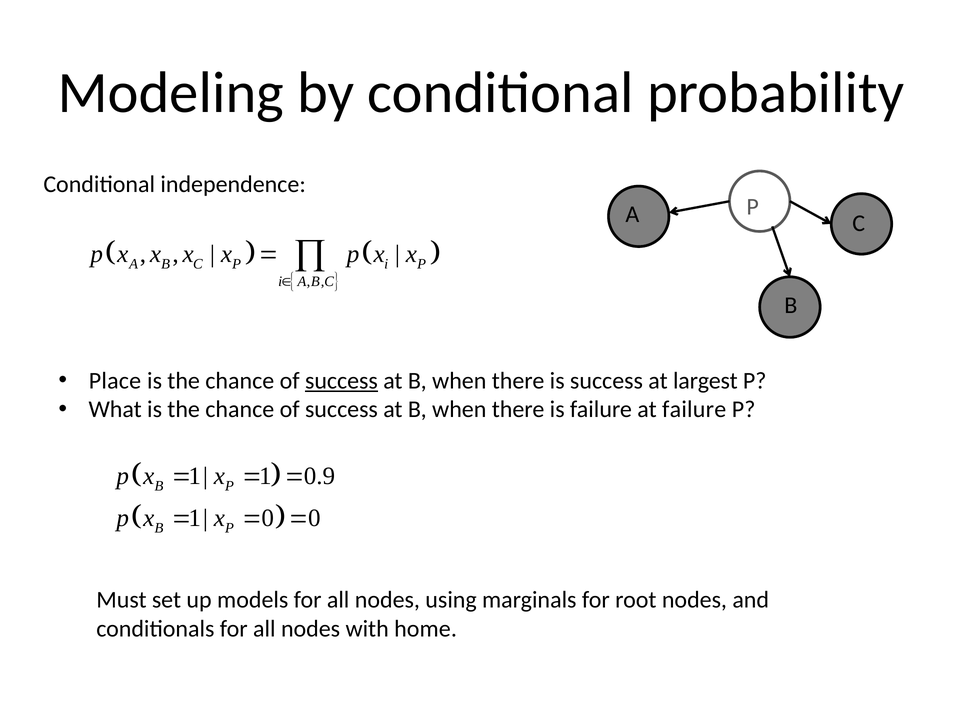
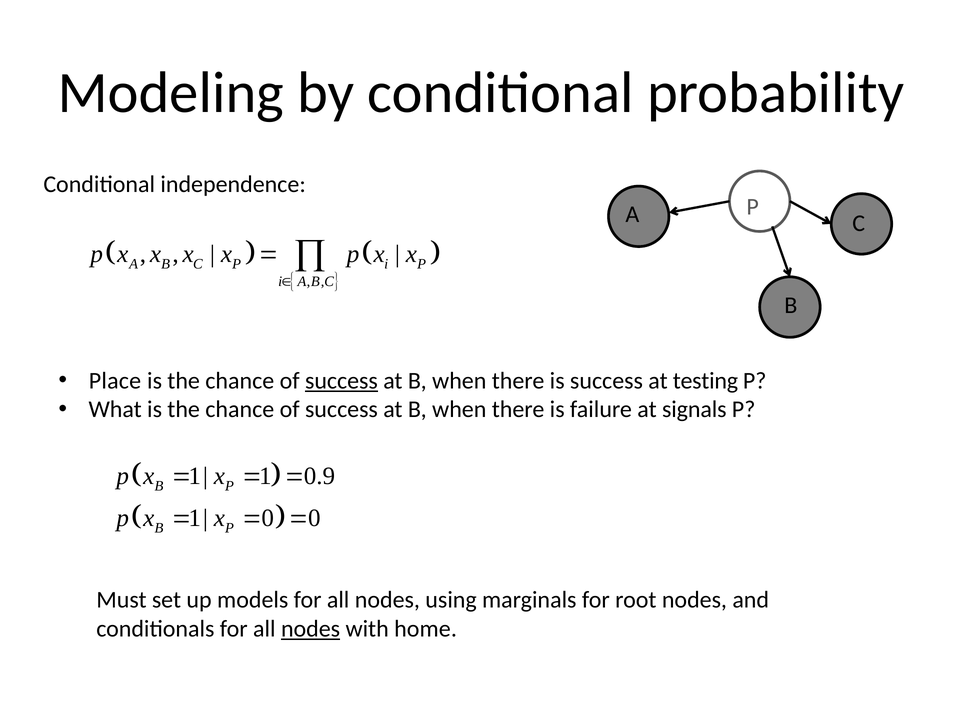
largest: largest -> testing
at failure: failure -> signals
nodes at (311, 629) underline: none -> present
